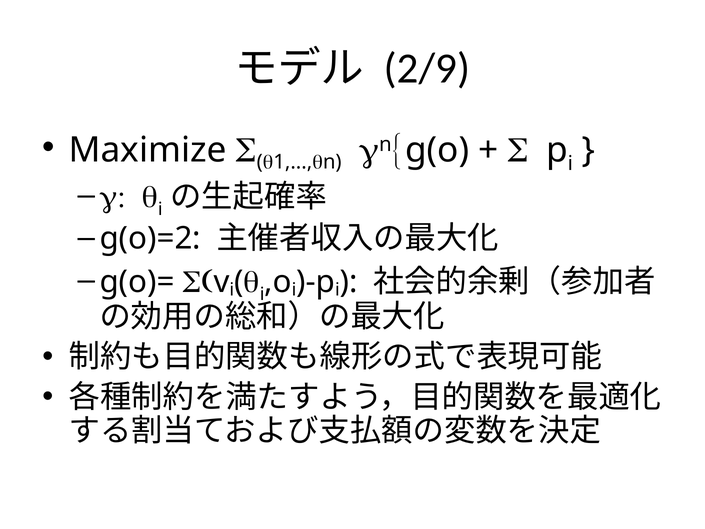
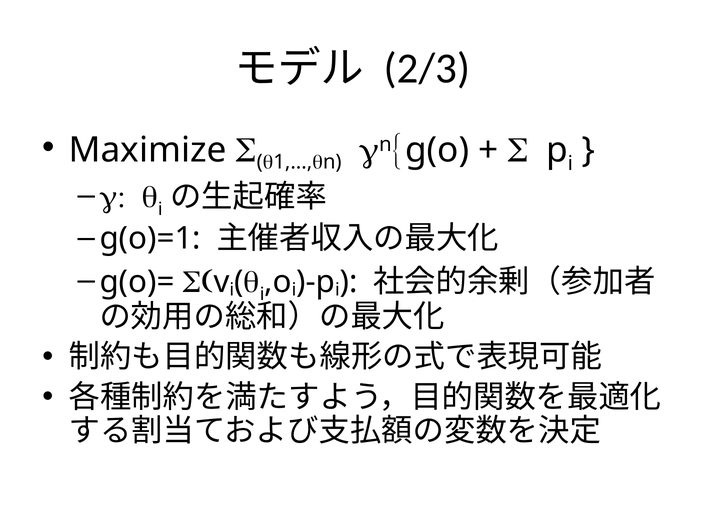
2/9: 2/9 -> 2/3
g(o)=2: g(o)=2 -> g(o)=1
